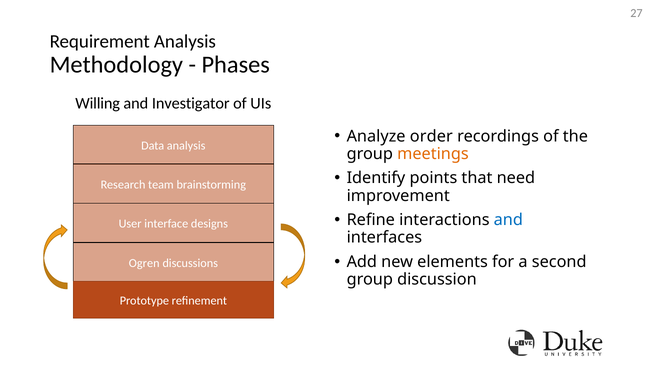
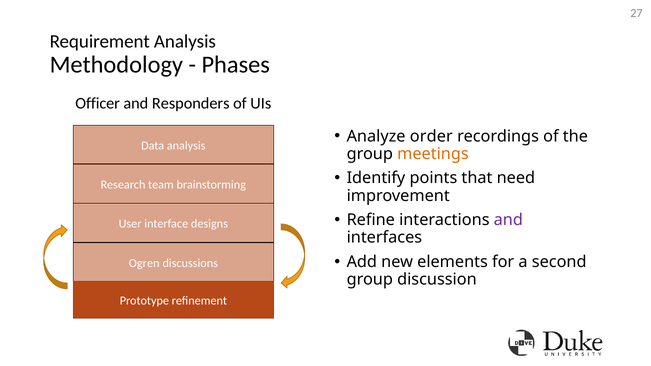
Willing: Willing -> Officer
Investigator: Investigator -> Responders
and at (508, 220) colour: blue -> purple
